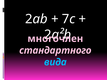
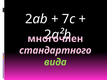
вида colour: light blue -> light green
